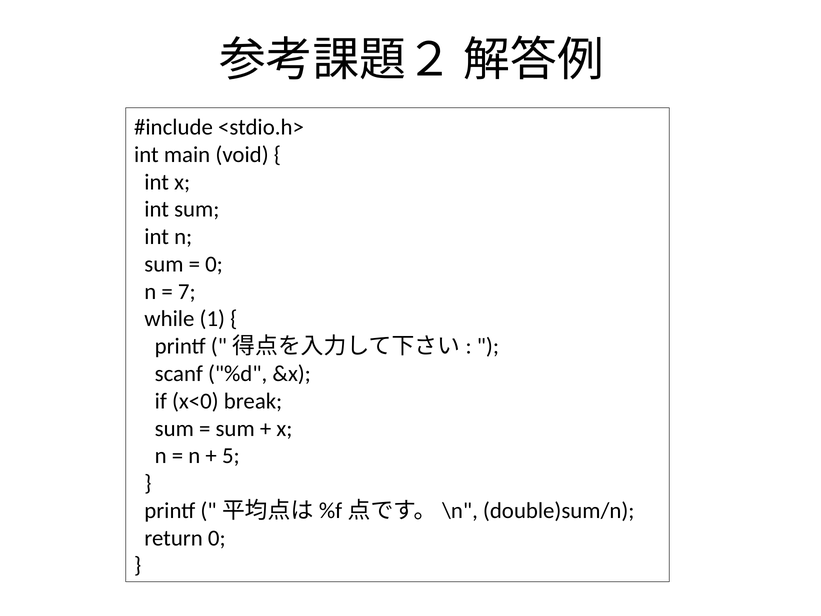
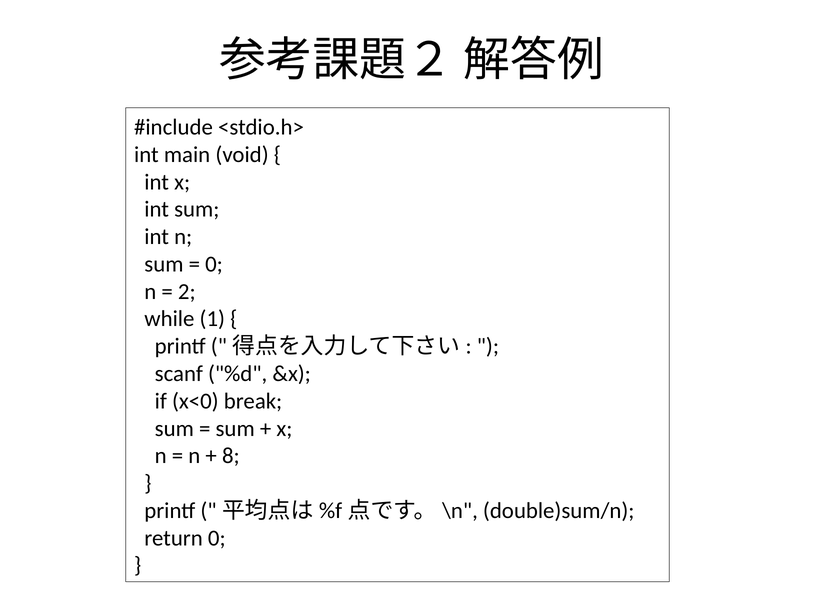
7: 7 -> 2
5: 5 -> 8
